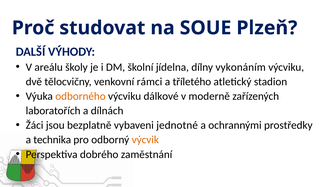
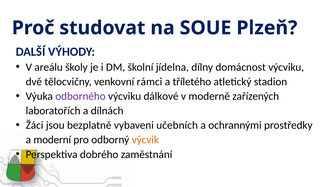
vykonáním: vykonáním -> domácnost
odborného colour: orange -> purple
jednotné: jednotné -> učebních
technika: technika -> moderní
